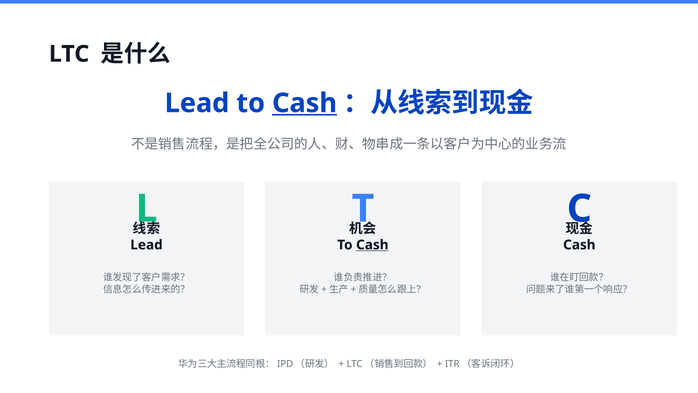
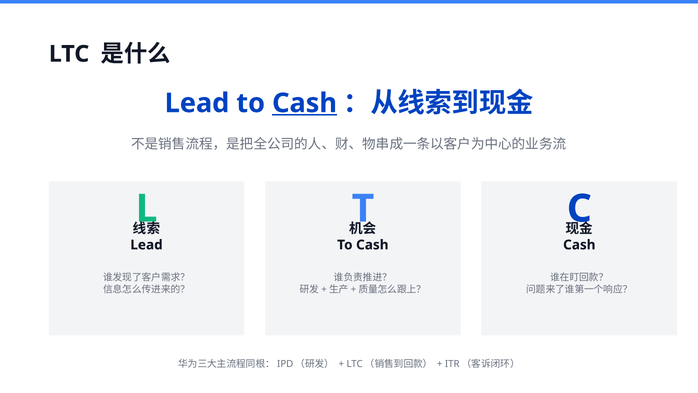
Cash at (372, 245) underline: present -> none
